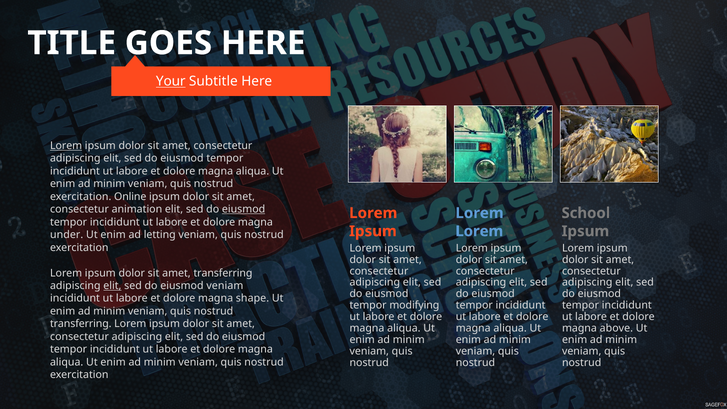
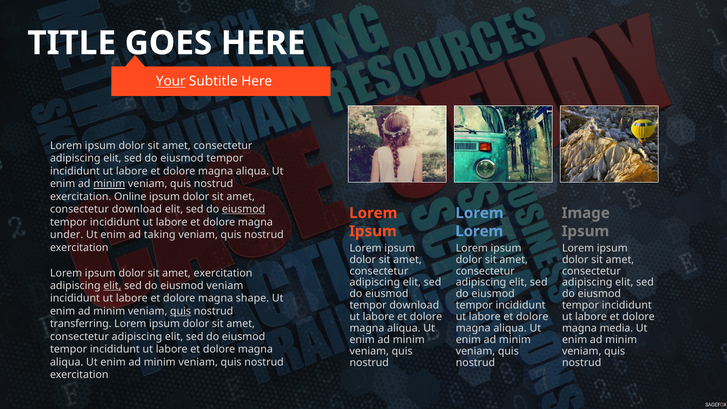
Lorem at (66, 146) underline: present -> none
minim at (109, 184) underline: none -> present
consectetur animation: animation -> download
School: School -> Image
letting: letting -> taking
amet transferring: transferring -> exercitation
tempor modifying: modifying -> download
quis at (181, 311) underline: none -> present
above: above -> media
